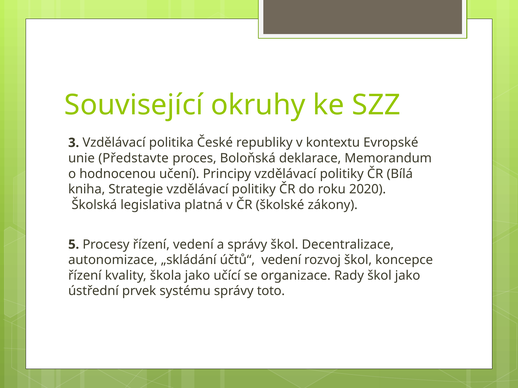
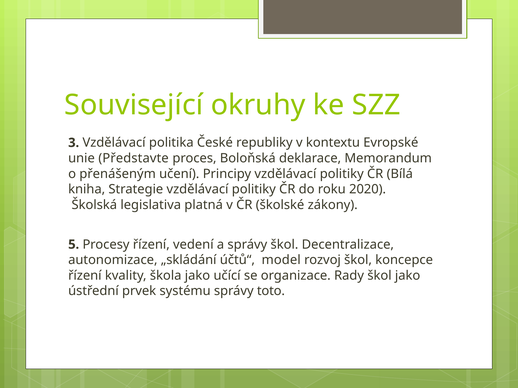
hodnocenou: hodnocenou -> přenášeným
účtů“ vedení: vedení -> model
